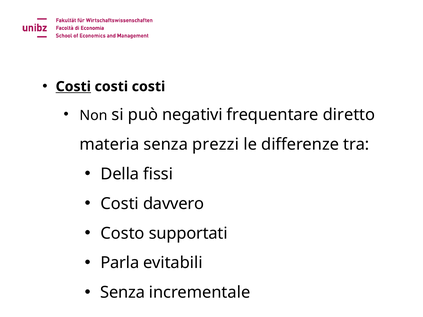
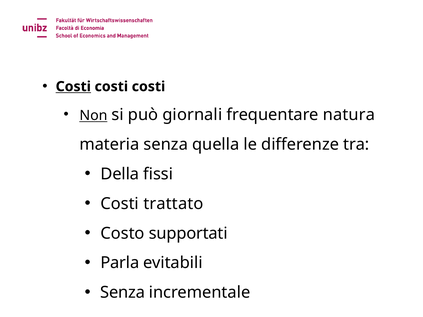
Non underline: none -> present
negativi: negativi -> giornali
diretto: diretto -> natura
prezzi: prezzi -> quella
davvero: davvero -> trattato
